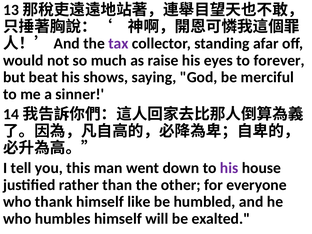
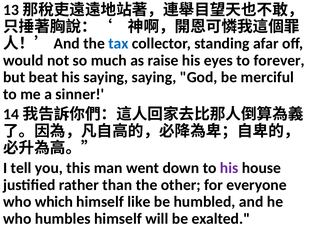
tax colour: purple -> blue
his shows: shows -> saying
thank: thank -> which
